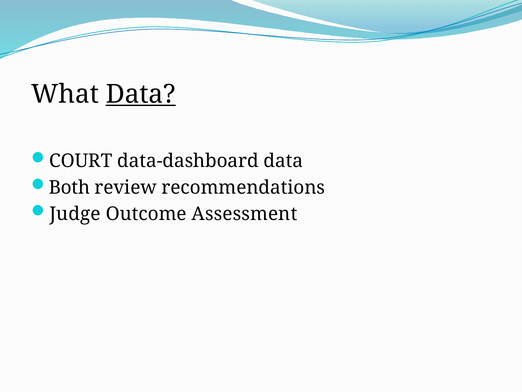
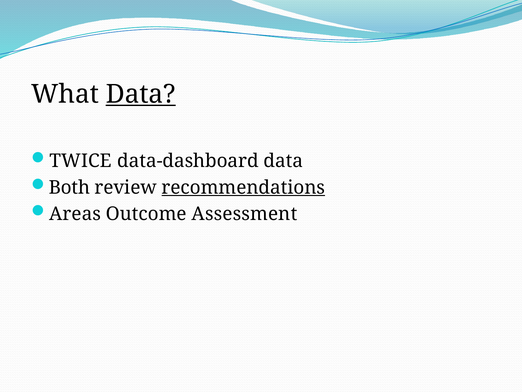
COURT: COURT -> TWICE
recommendations underline: none -> present
Judge: Judge -> Areas
